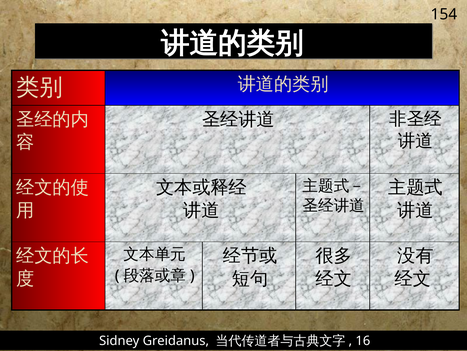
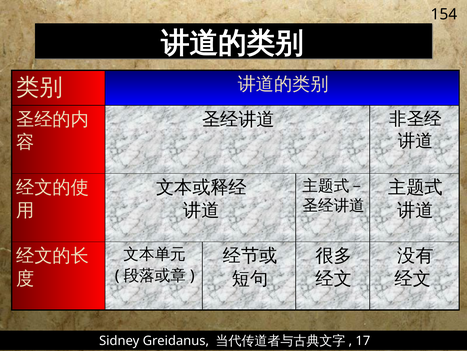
16: 16 -> 17
